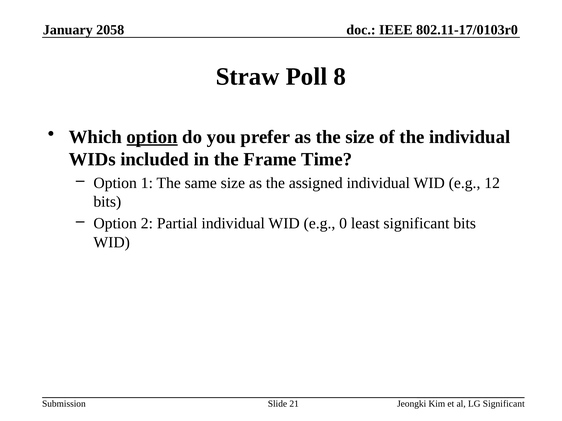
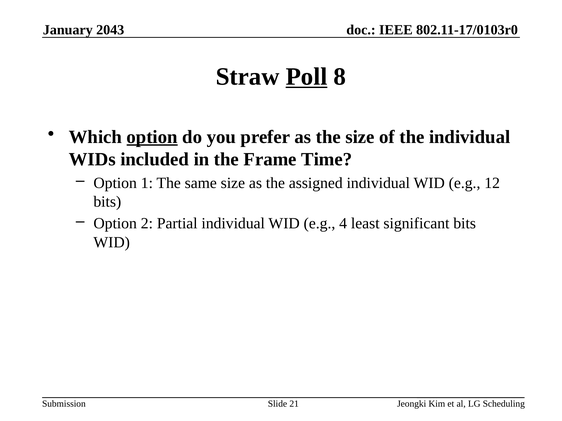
2058: 2058 -> 2043
Poll underline: none -> present
0: 0 -> 4
LG Significant: Significant -> Scheduling
